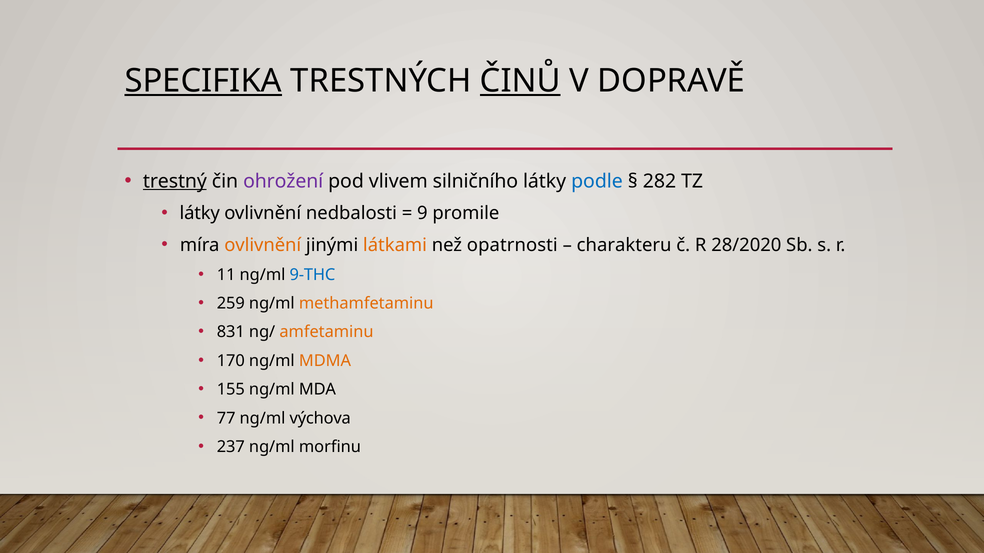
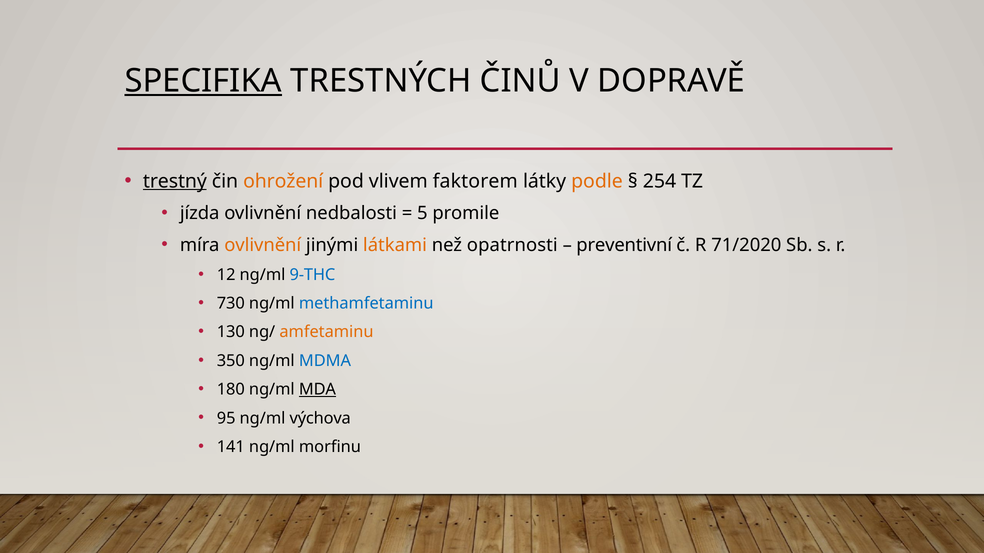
ČINŮ underline: present -> none
ohrožení colour: purple -> orange
silničního: silničního -> faktorem
podle colour: blue -> orange
282: 282 -> 254
látky at (200, 213): látky -> jízda
9: 9 -> 5
charakteru: charakteru -> preventivní
28/2020: 28/2020 -> 71/2020
11: 11 -> 12
259: 259 -> 730
methamfetaminu colour: orange -> blue
831: 831 -> 130
170: 170 -> 350
MDMA colour: orange -> blue
155: 155 -> 180
MDA underline: none -> present
77: 77 -> 95
237: 237 -> 141
